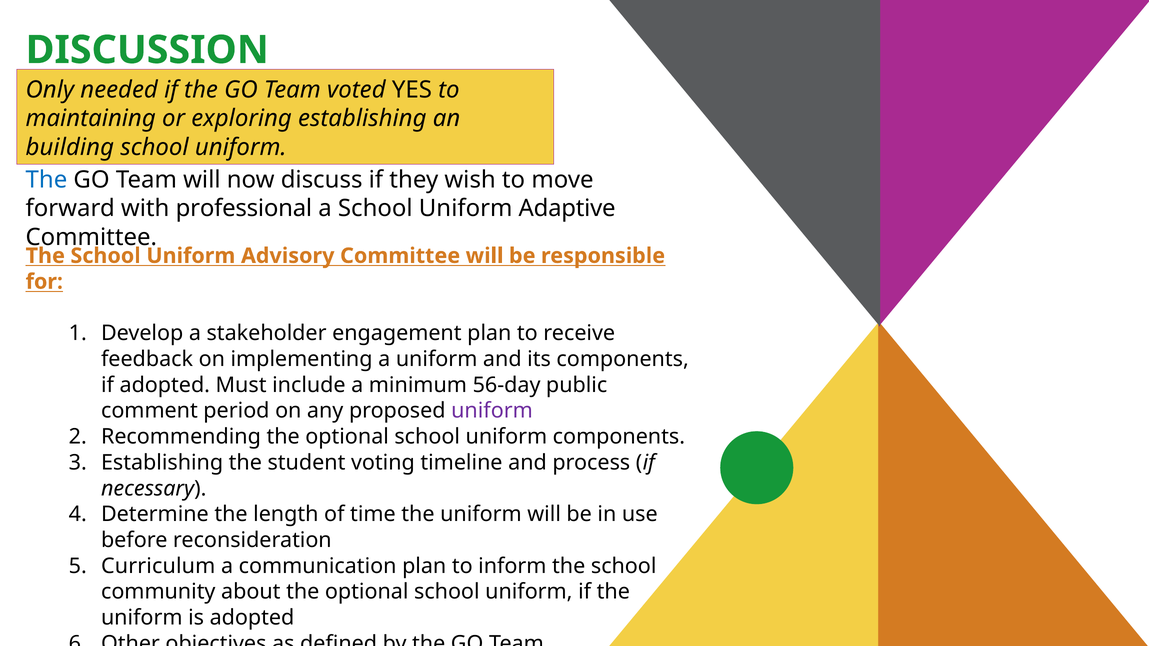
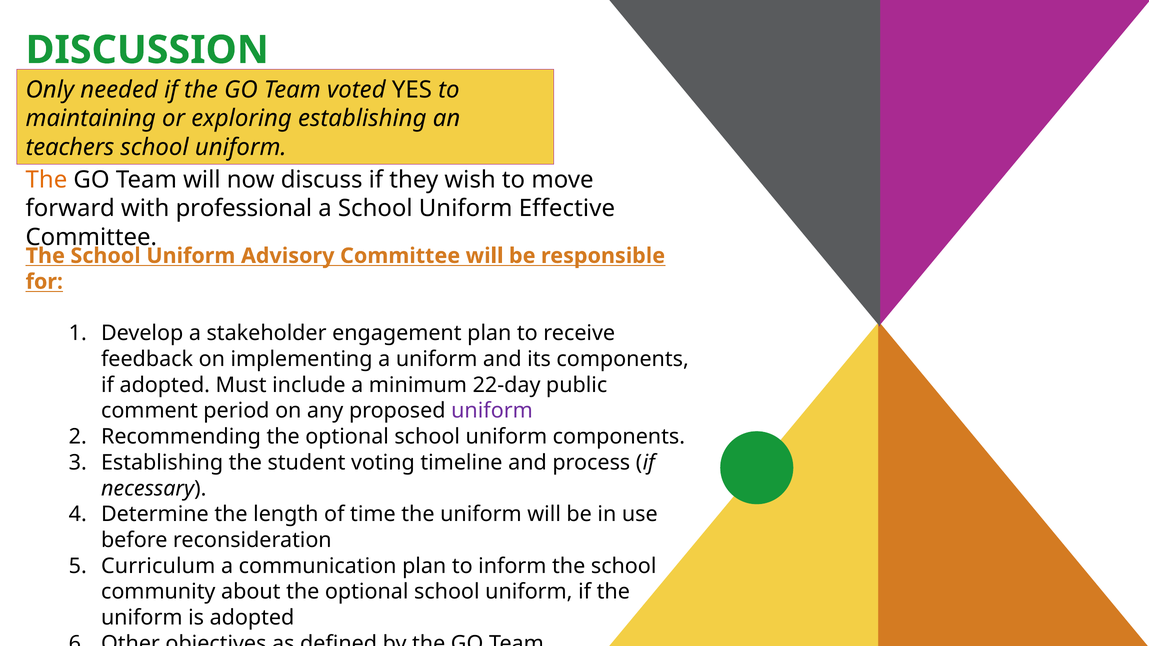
building: building -> teachers
The at (46, 180) colour: blue -> orange
Adaptive: Adaptive -> Effective
56-day: 56-day -> 22-day
